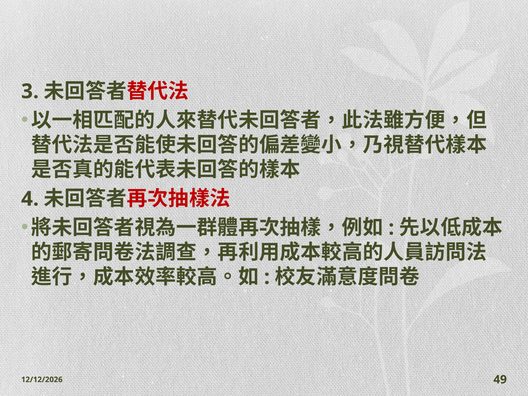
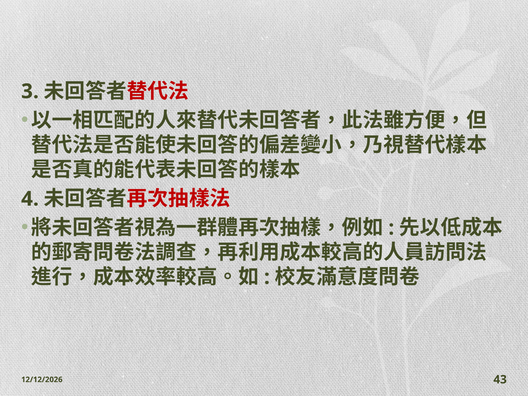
49: 49 -> 43
